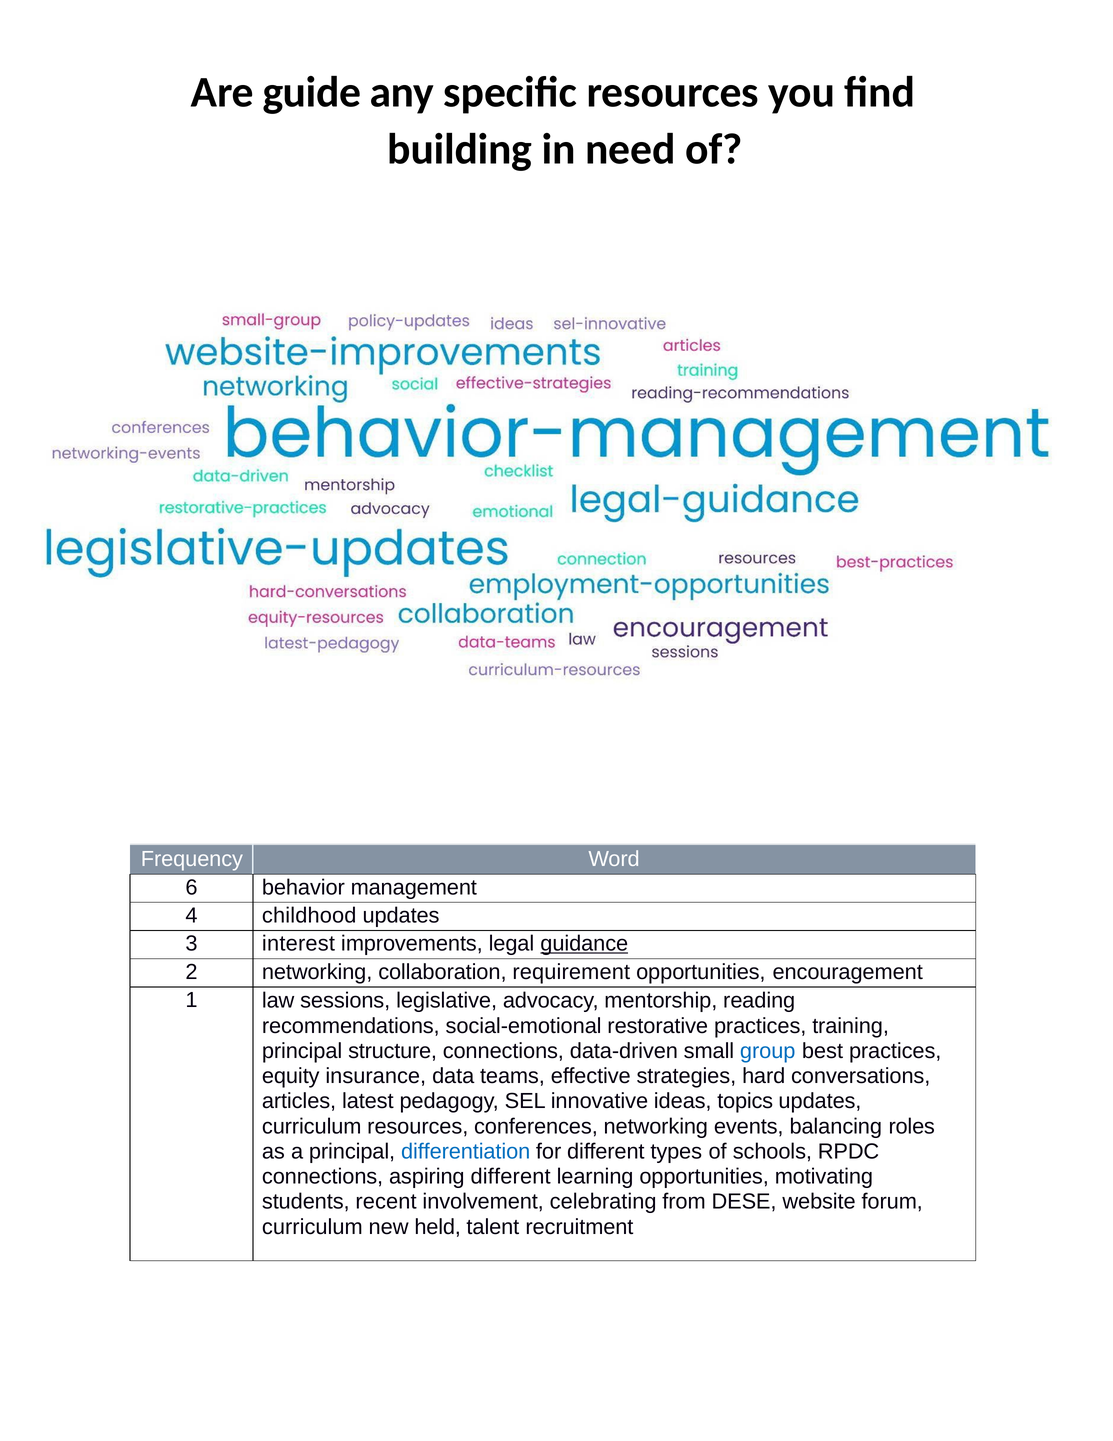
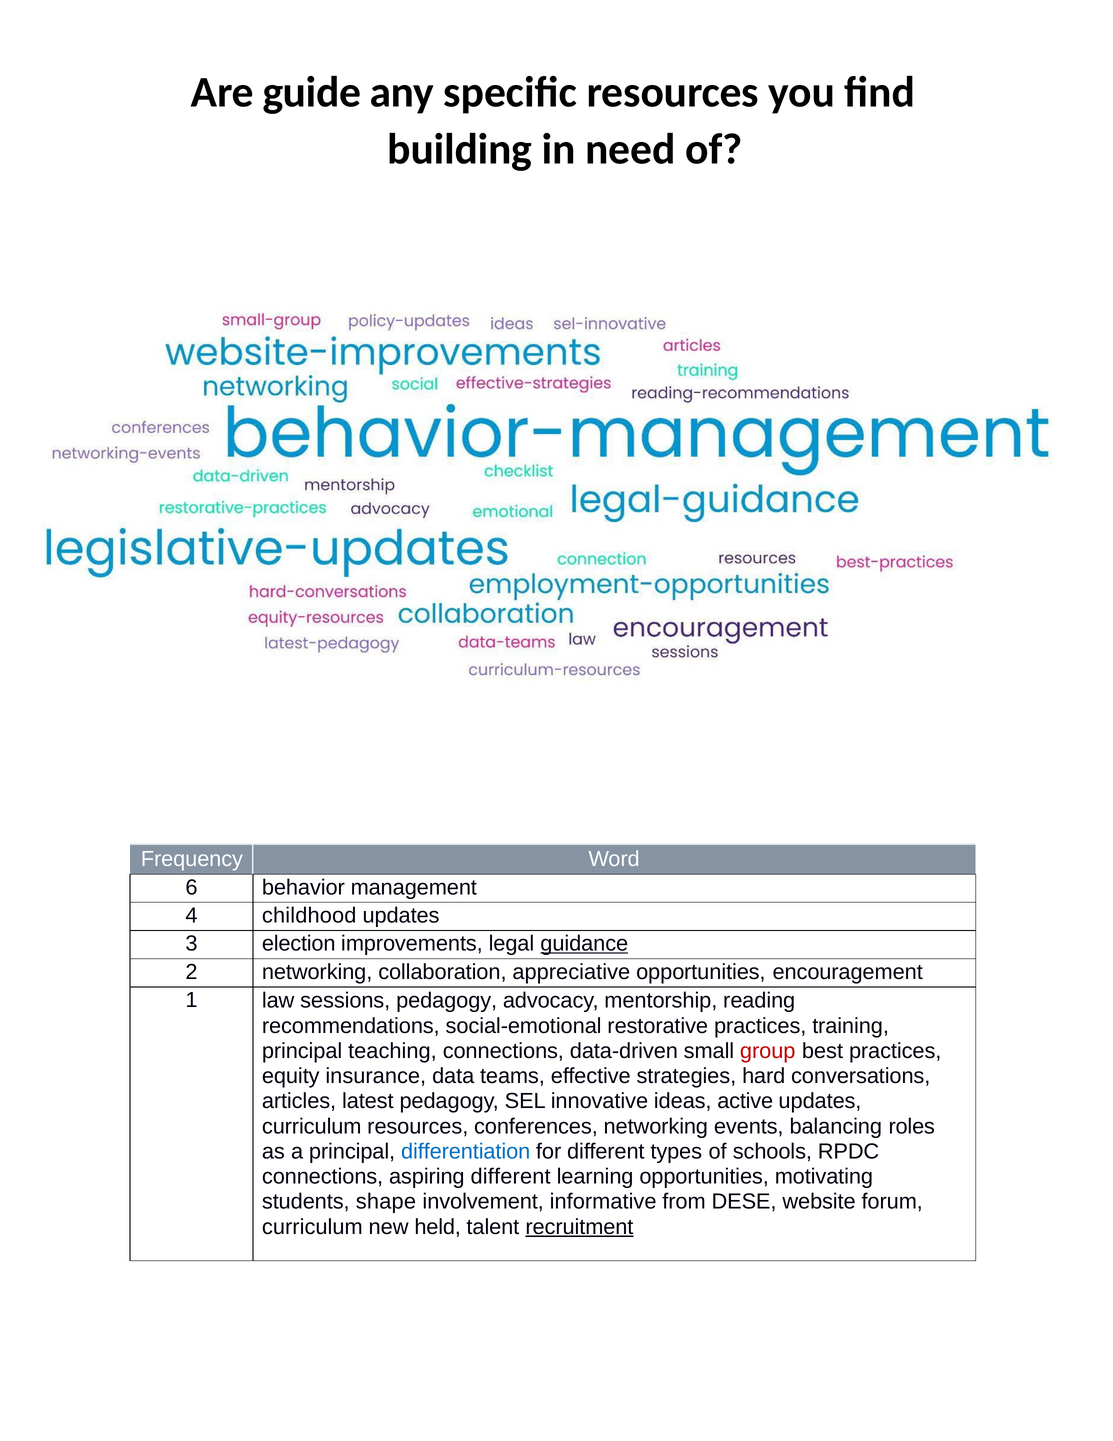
interest: interest -> election
requirement: requirement -> appreciative
sessions legislative: legislative -> pedagogy
structure: structure -> teaching
group colour: blue -> red
topics: topics -> active
recent: recent -> shape
celebrating: celebrating -> informative
recruitment underline: none -> present
